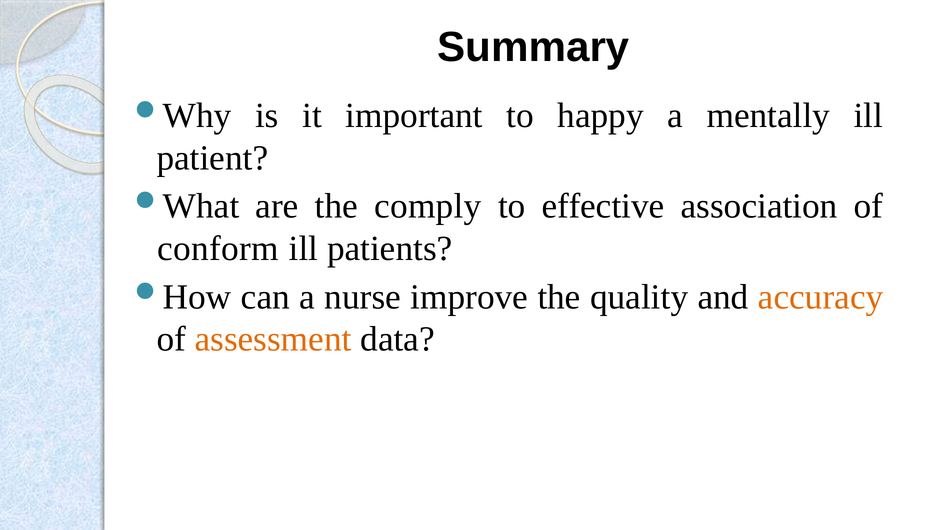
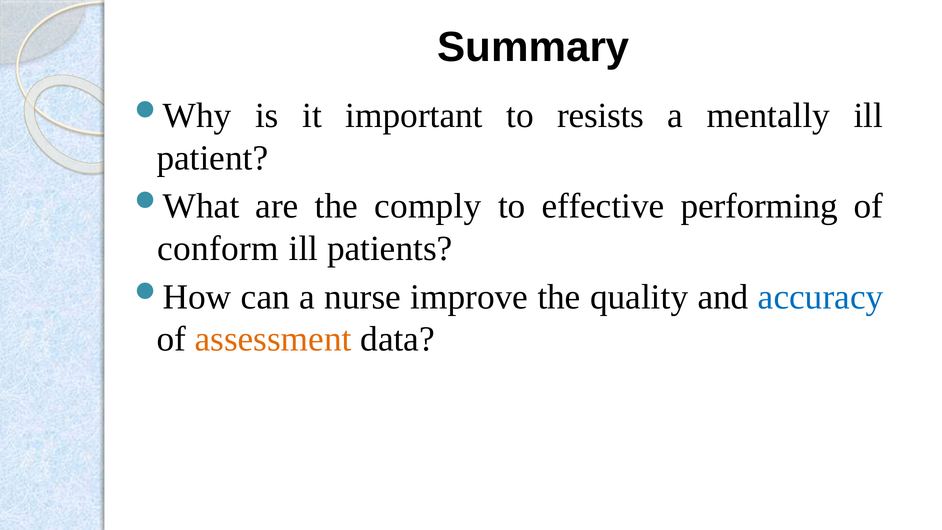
happy: happy -> resists
association: association -> performing
accuracy colour: orange -> blue
